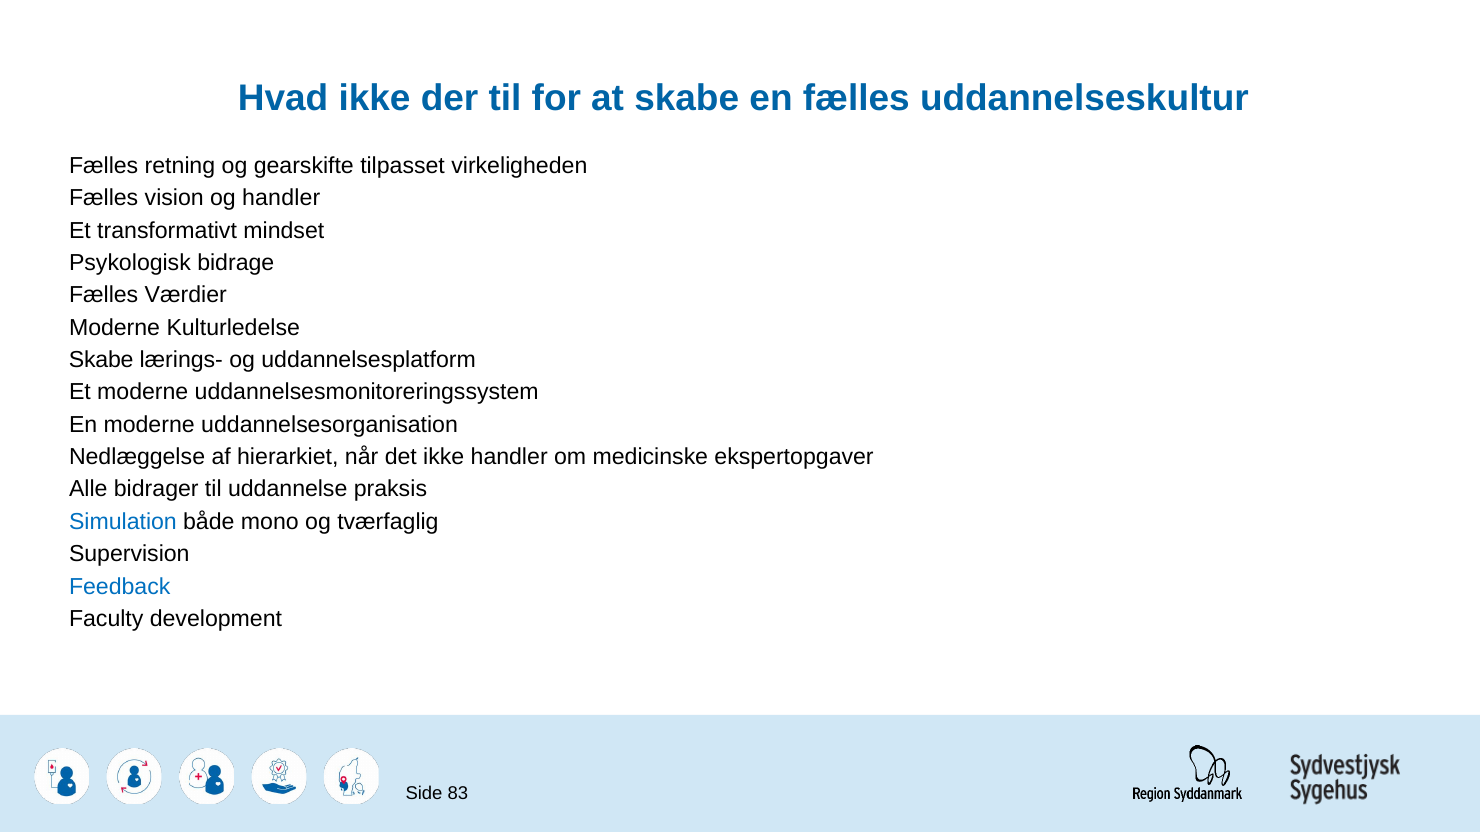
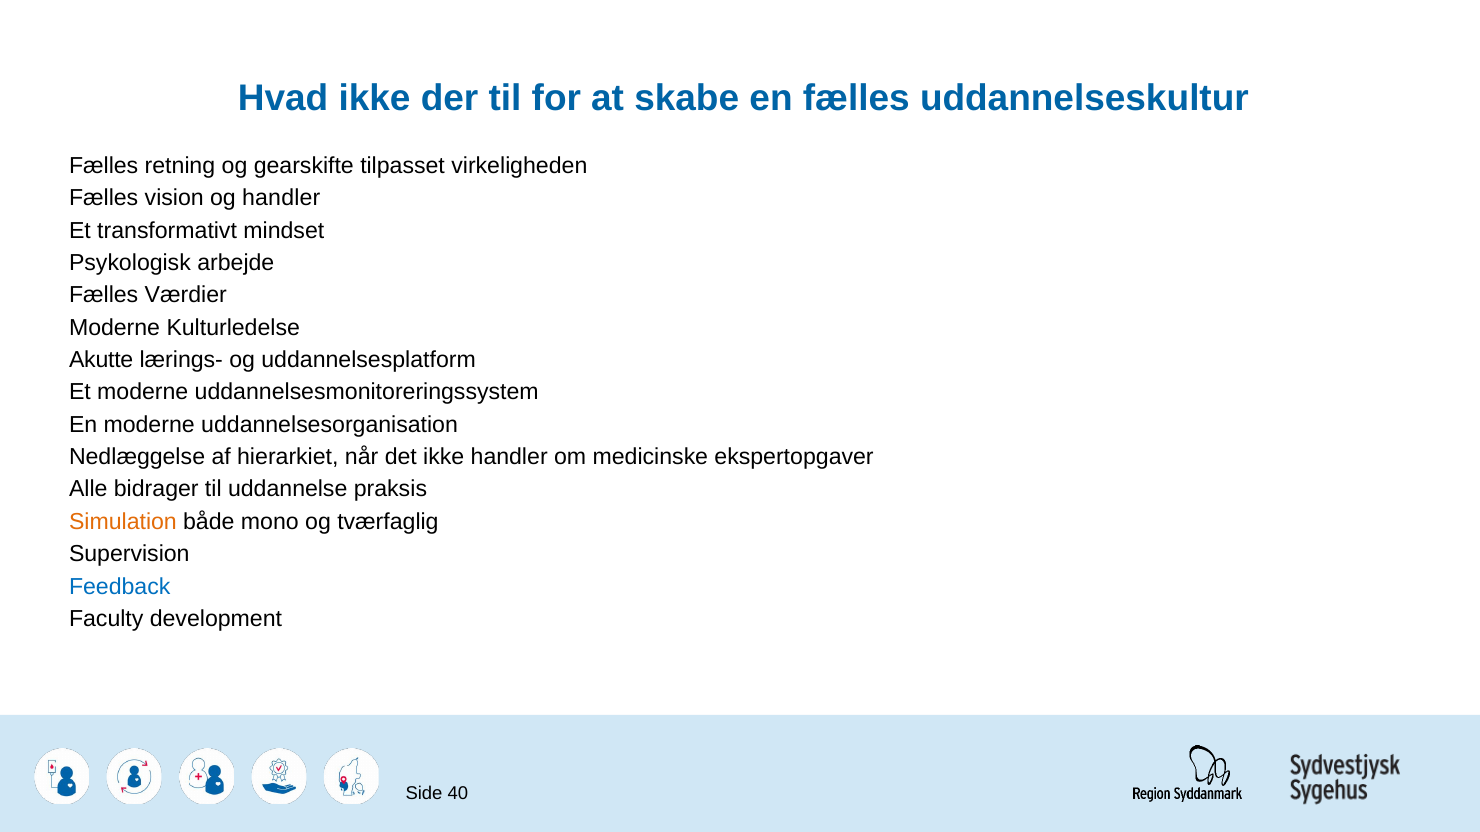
bidrage: bidrage -> arbejde
Skabe at (101, 360): Skabe -> Akutte
Simulation colour: blue -> orange
83: 83 -> 40
